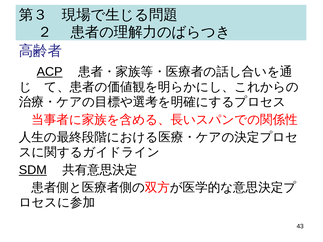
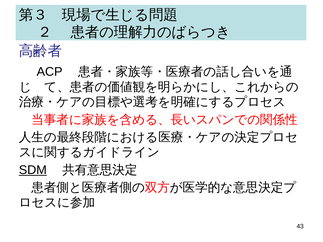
ACP underline: present -> none
